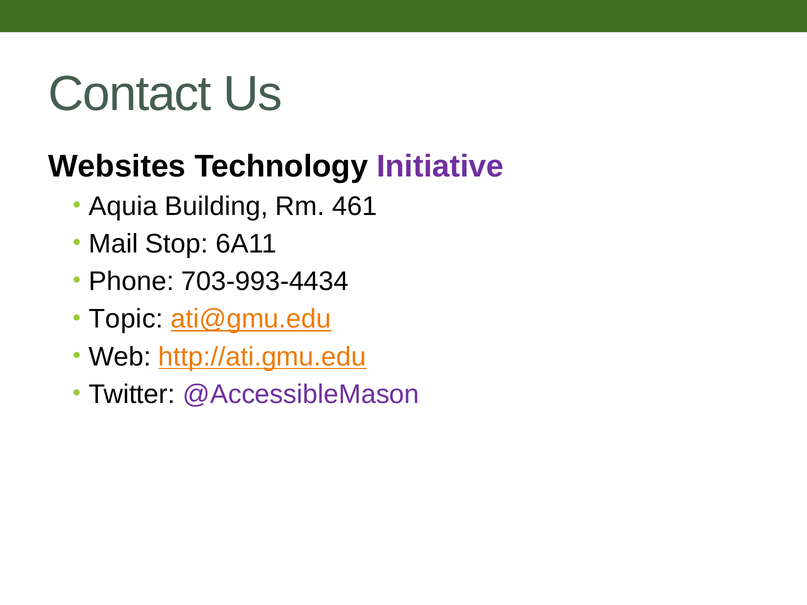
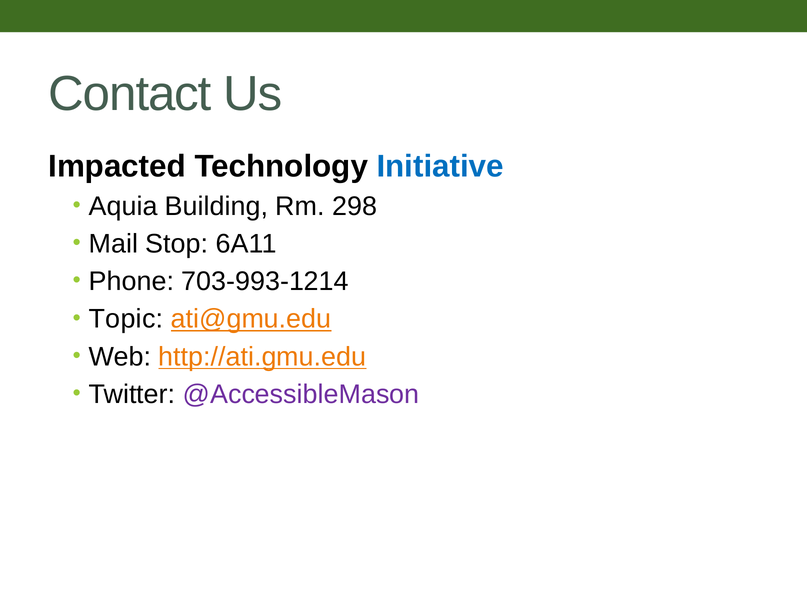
Websites: Websites -> Impacted
Initiative colour: purple -> blue
461: 461 -> 298
703-993-4434: 703-993-4434 -> 703-993-1214
